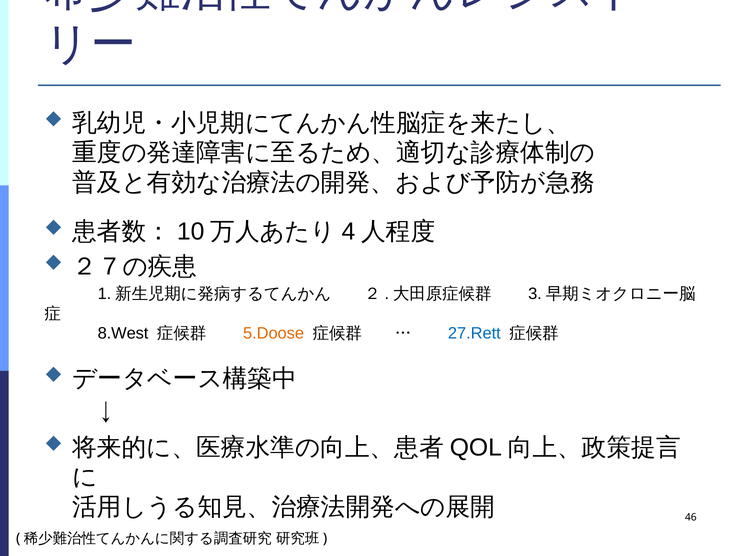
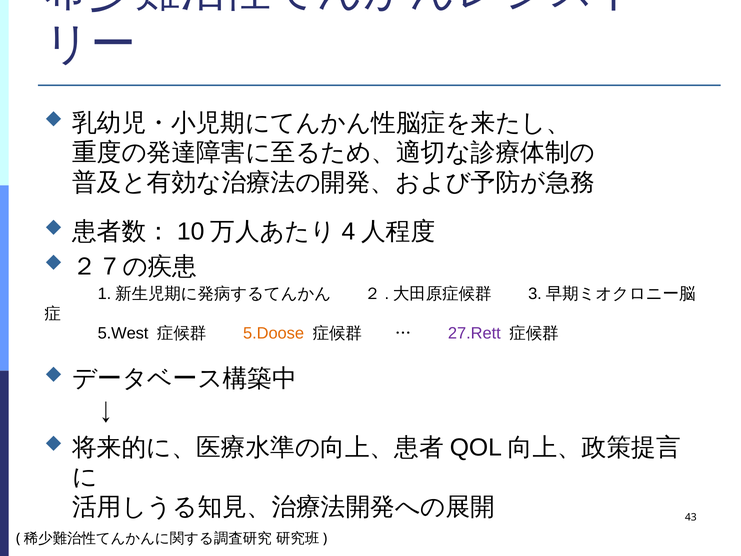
8.West: 8.West -> 5.West
27.Rett colour: blue -> purple
46: 46 -> 43
